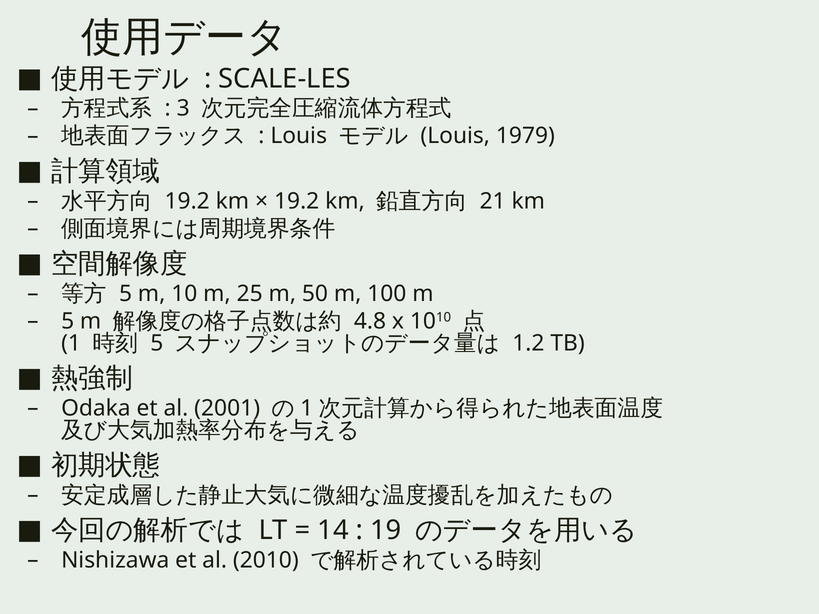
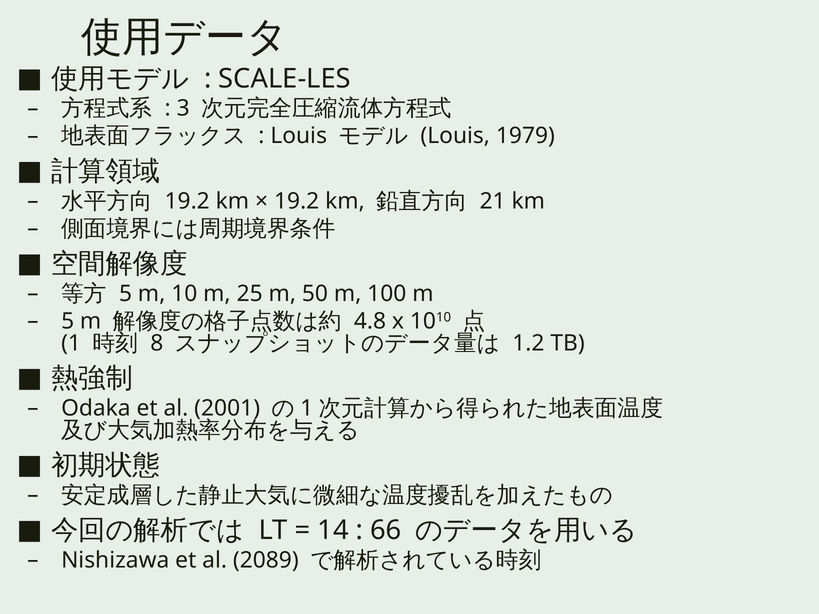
5 at (157, 343): 5 -> 8
19: 19 -> 66
2010: 2010 -> 2089
